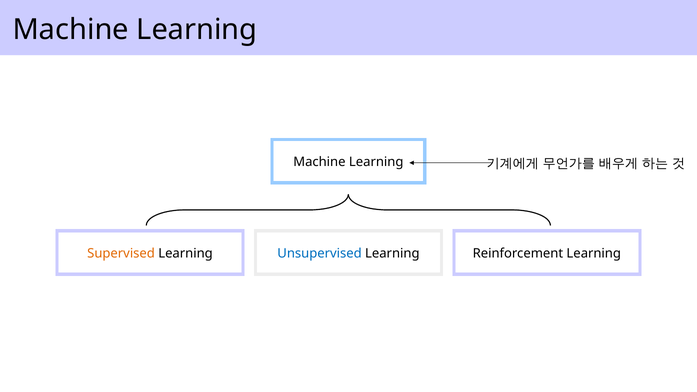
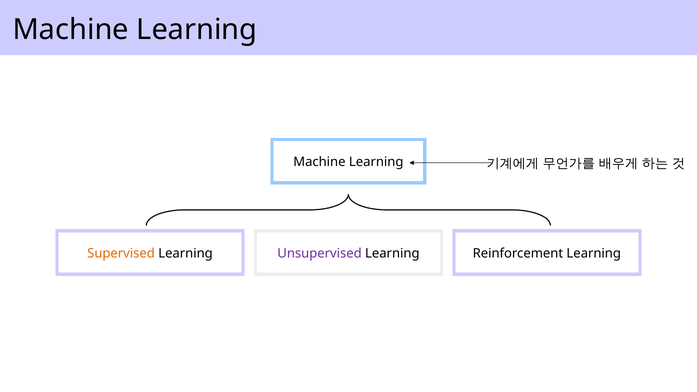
Unsupervised colour: blue -> purple
